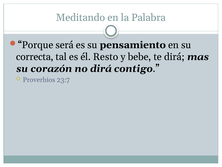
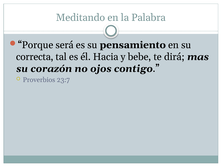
Resto: Resto -> Hacia
no dirá: dirá -> ojos
